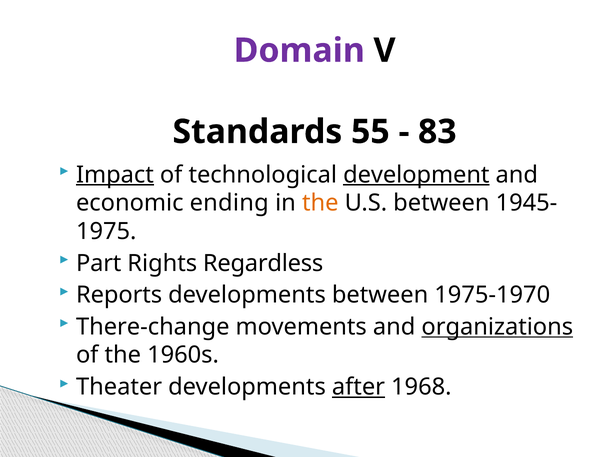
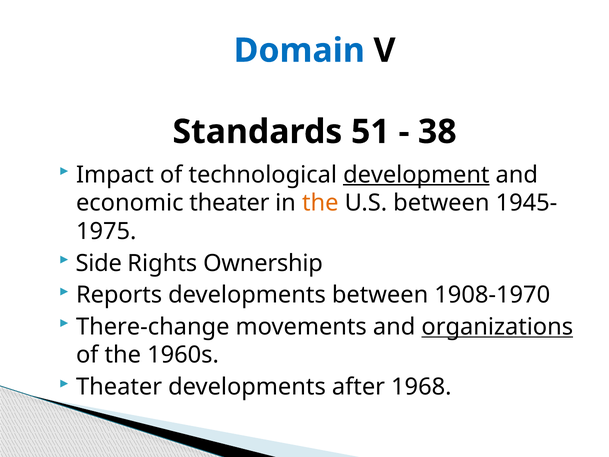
Domain colour: purple -> blue
55: 55 -> 51
83: 83 -> 38
Impact underline: present -> none
economic ending: ending -> theater
Part: Part -> Side
Regardless: Regardless -> Ownership
1975-1970: 1975-1970 -> 1908-1970
after underline: present -> none
